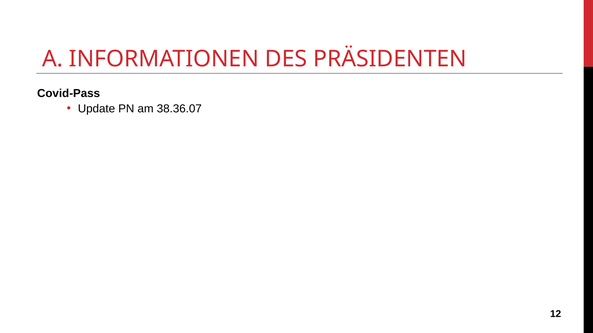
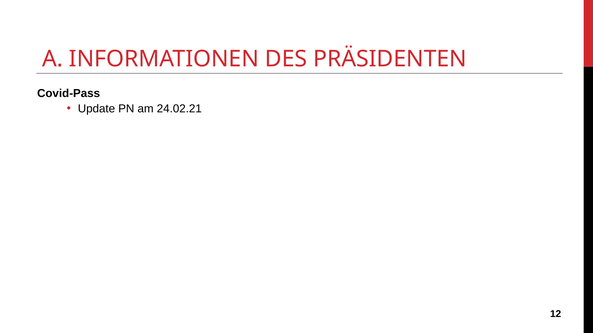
38.36.07: 38.36.07 -> 24.02.21
